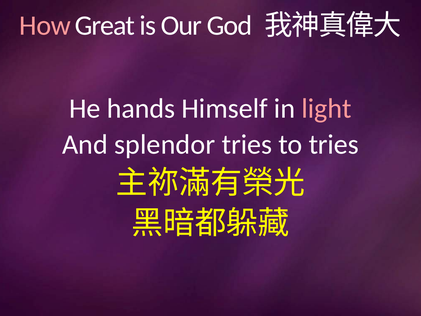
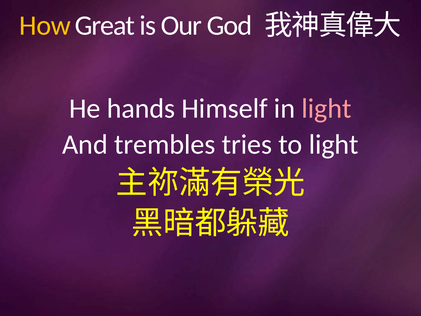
How colour: pink -> yellow
splendor: splendor -> trembles
to tries: tries -> light
